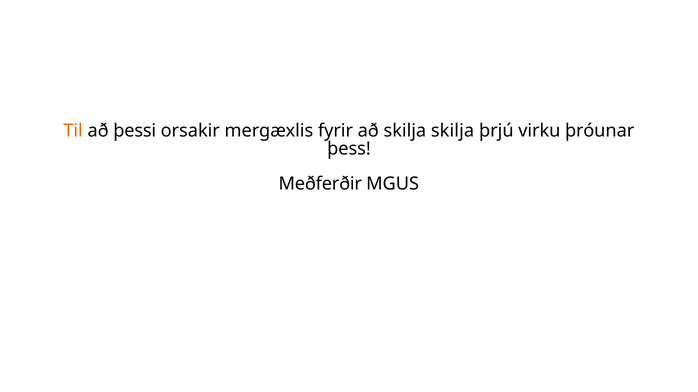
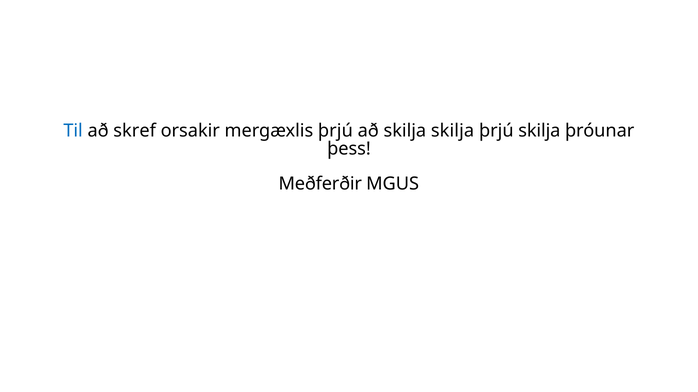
Til colour: orange -> blue
þessi: þessi -> skref
mergæxlis fyrir: fyrir -> þrjú
þrjú virku: virku -> skilja
